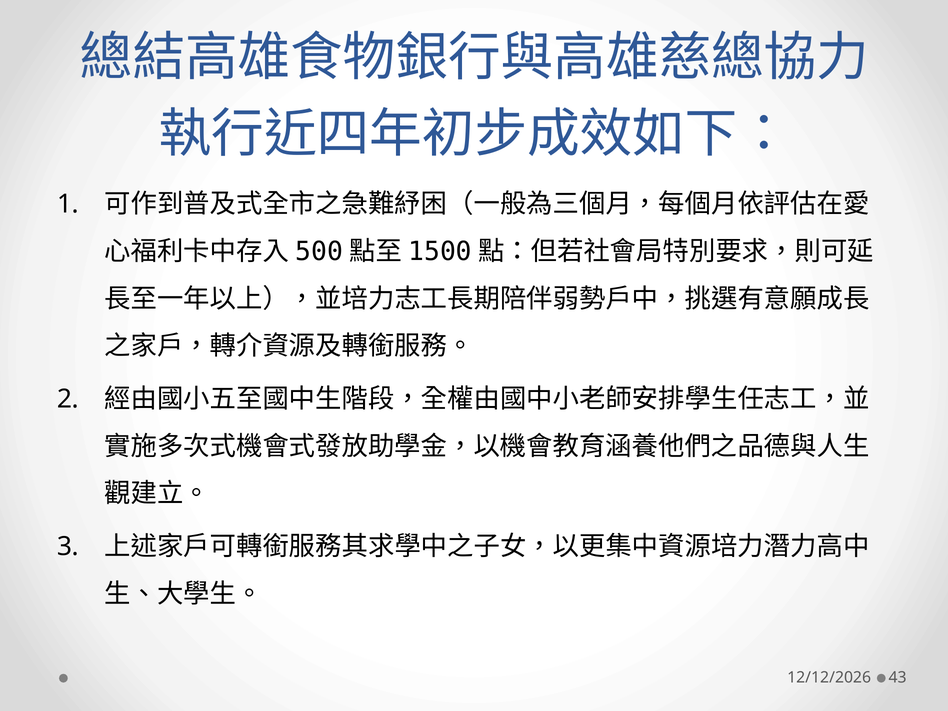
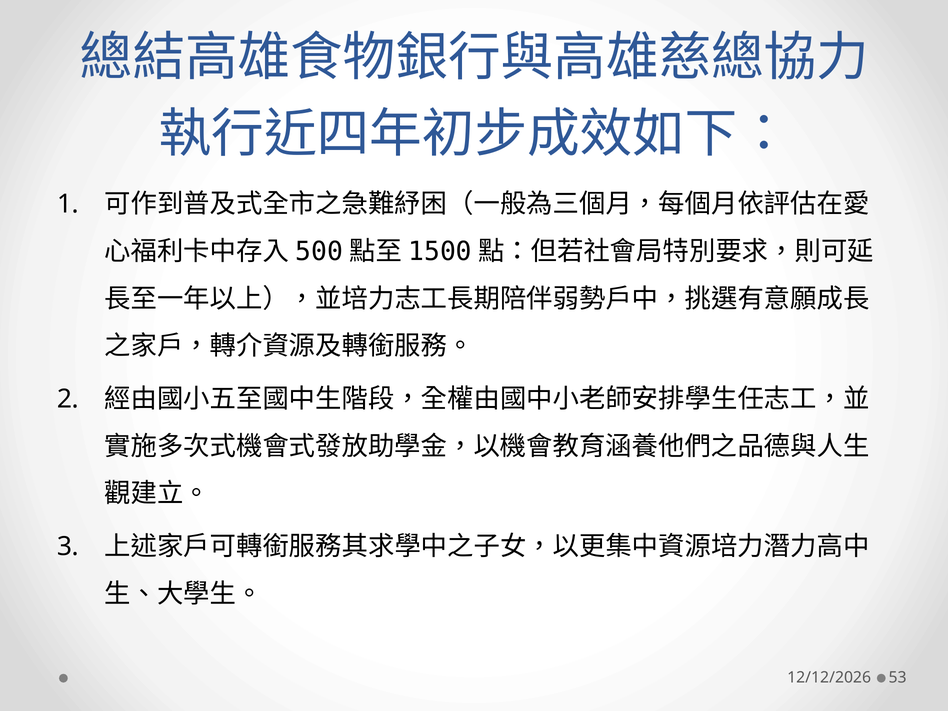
43: 43 -> 53
